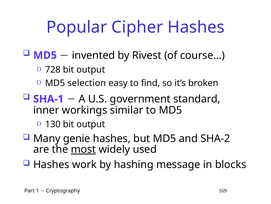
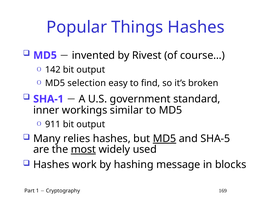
Cipher: Cipher -> Things
728: 728 -> 142
130: 130 -> 911
genie: genie -> relies
MD5 at (165, 138) underline: none -> present
SHA-2: SHA-2 -> SHA-5
